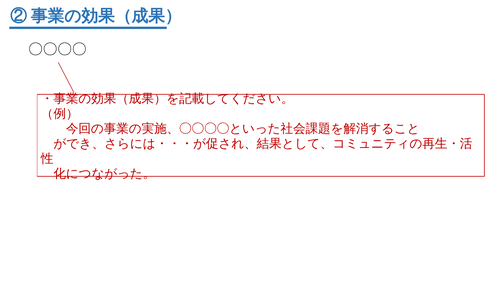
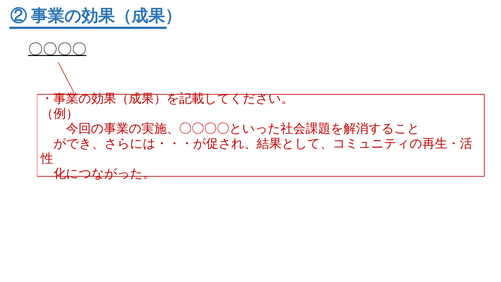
〇〇〇〇 underline: none -> present
